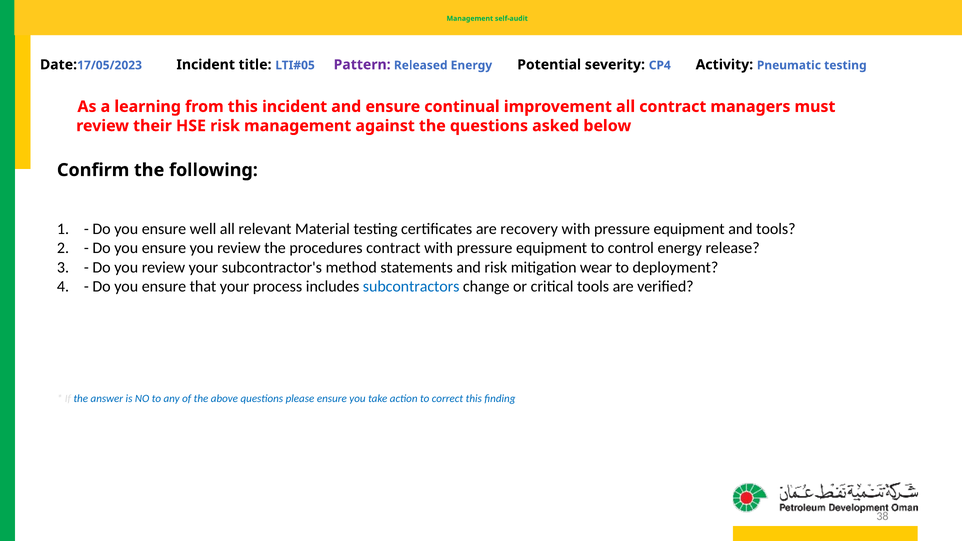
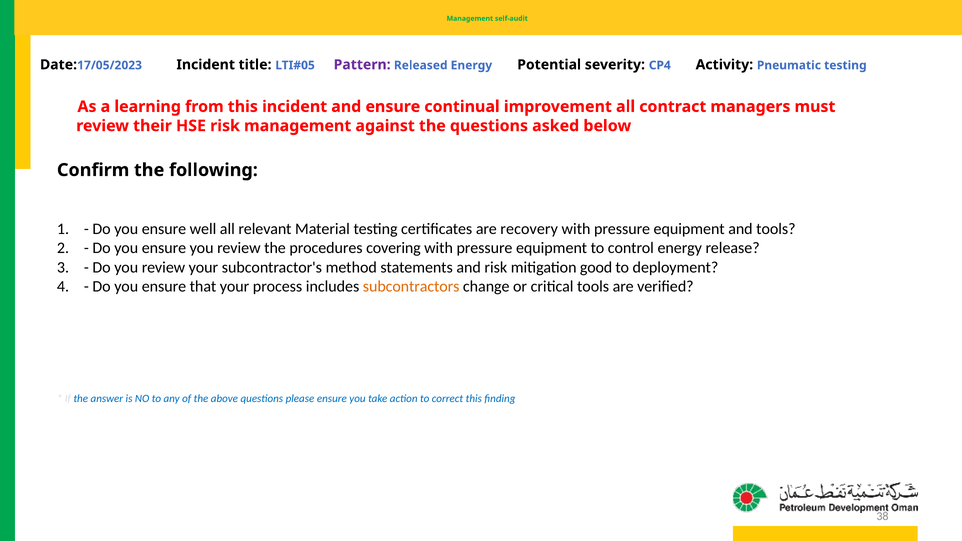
procedures contract: contract -> covering
wear: wear -> good
subcontractors colour: blue -> orange
